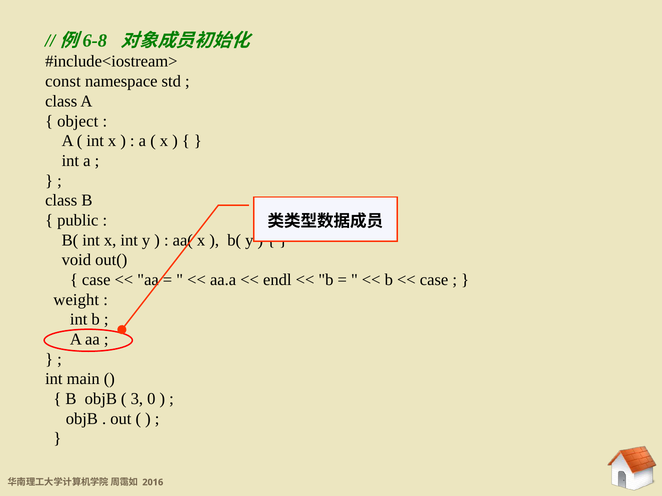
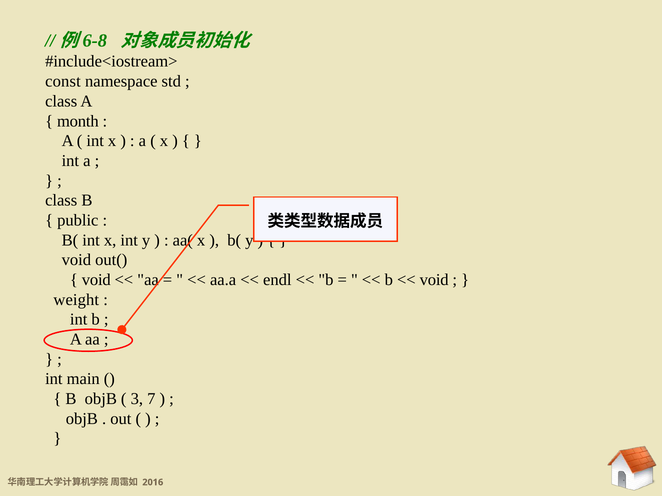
object: object -> month
case at (96, 280): case -> void
case at (434, 280): case -> void
0: 0 -> 7
